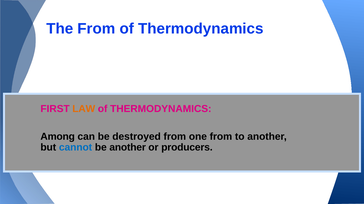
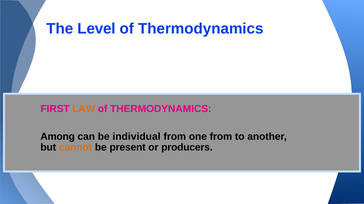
The From: From -> Level
destroyed: destroyed -> individual
cannot colour: blue -> orange
be another: another -> present
